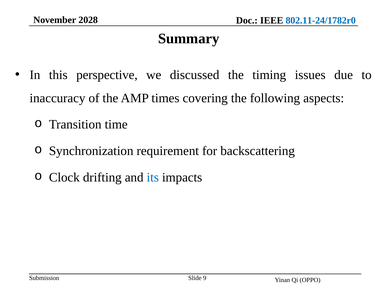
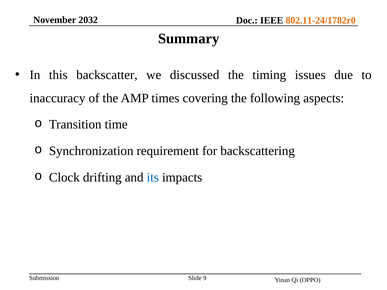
2028: 2028 -> 2032
802.11-24/1782r0 colour: blue -> orange
perspective: perspective -> backscatter
